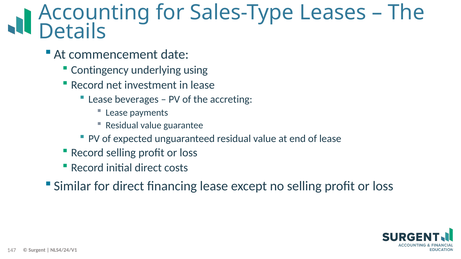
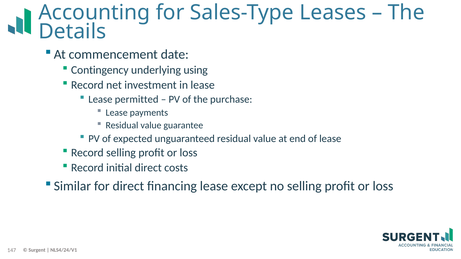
beverages: beverages -> permitted
accreting: accreting -> purchase
